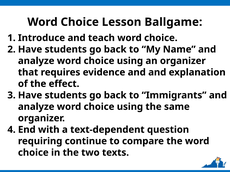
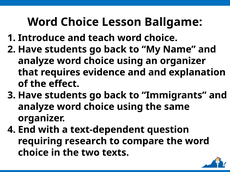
continue: continue -> research
